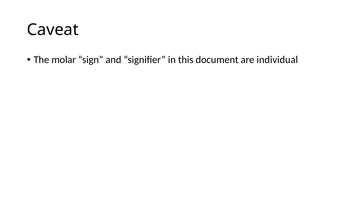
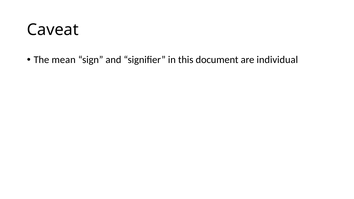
molar: molar -> mean
